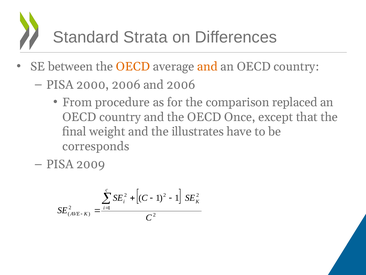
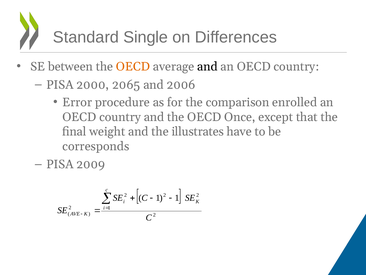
Strata: Strata -> Single
and at (207, 67) colour: orange -> black
2000 2006: 2006 -> 2065
From: From -> Error
replaced: replaced -> enrolled
